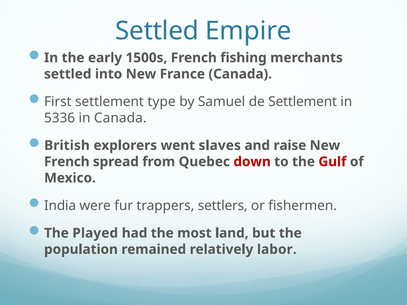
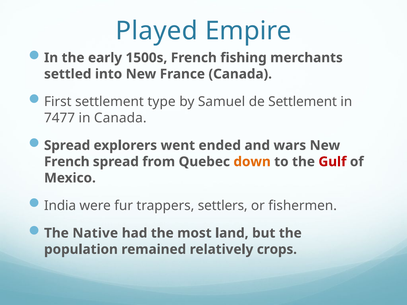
Settled at (157, 31): Settled -> Played
5336: 5336 -> 7477
British at (67, 146): British -> Spread
slaves: slaves -> ended
raise: raise -> wars
down colour: red -> orange
Played: Played -> Native
labor: labor -> crops
